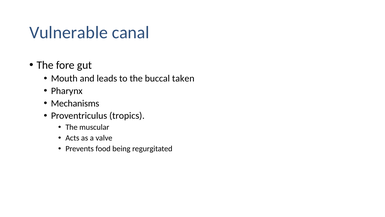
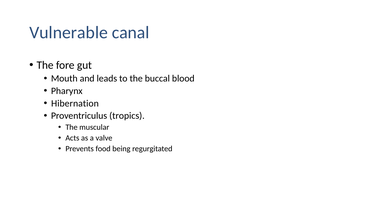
taken: taken -> blood
Mechanisms: Mechanisms -> Hibernation
